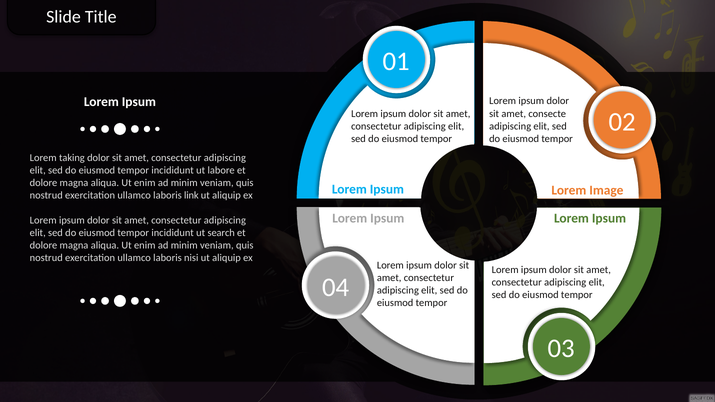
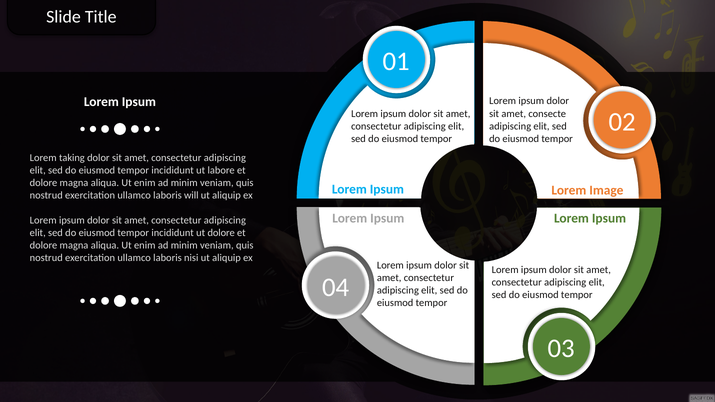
link: link -> will
ut search: search -> dolore
